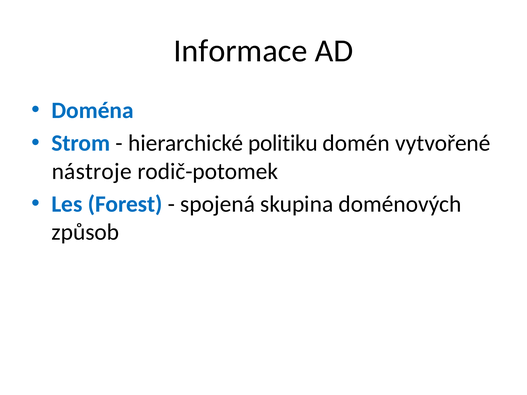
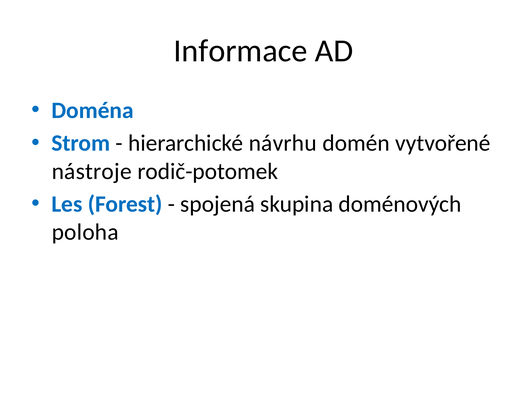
politiku: politiku -> návrhu
způsob: způsob -> poloha
